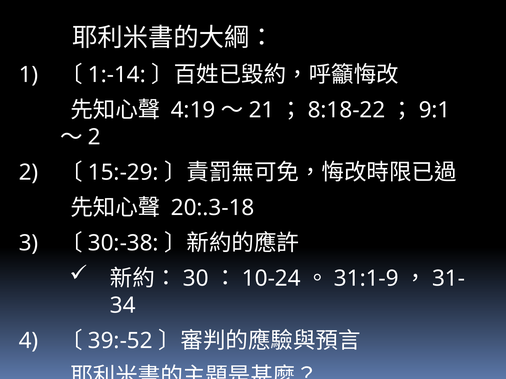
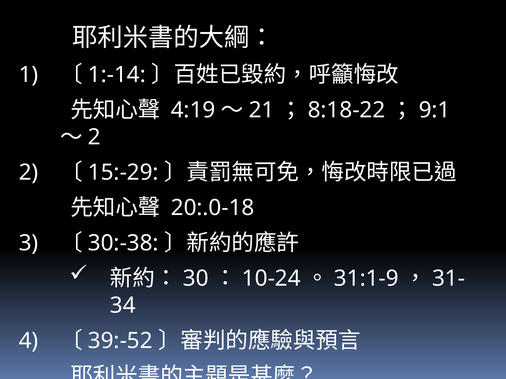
20:.3-18: 20:.3-18 -> 20:.0-18
